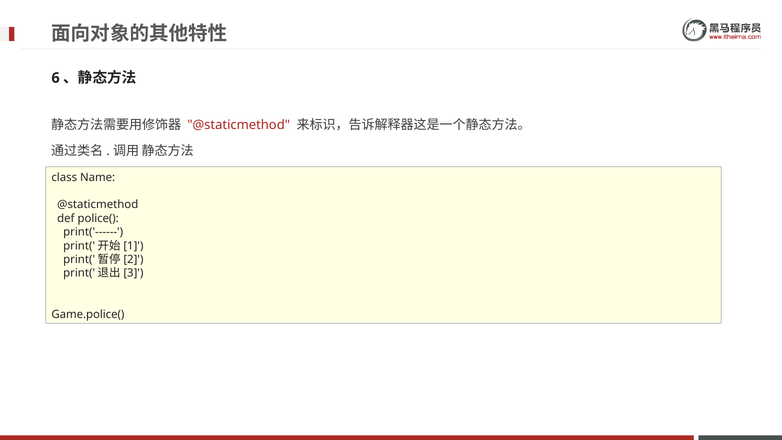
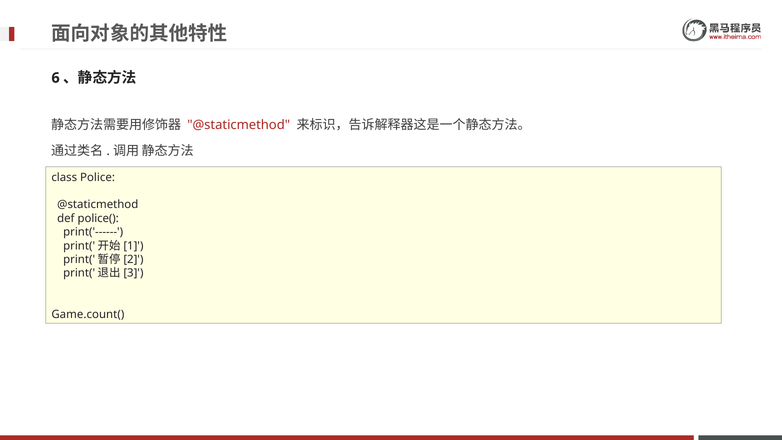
Name: Name -> Police
Game.police(: Game.police( -> Game.count(
